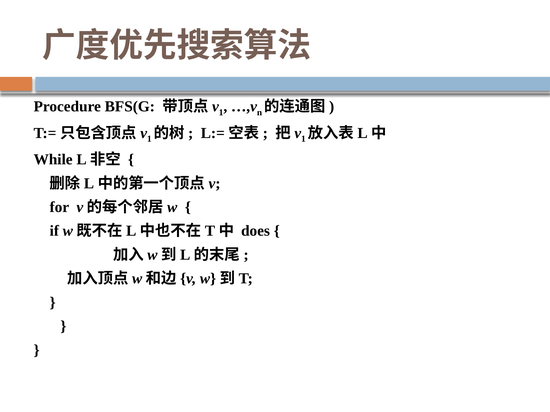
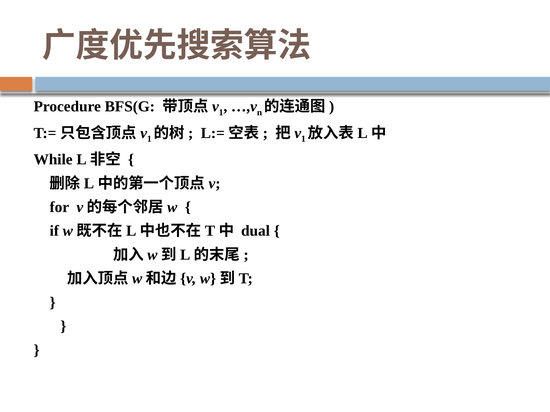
does: does -> dual
